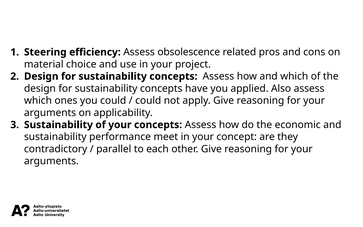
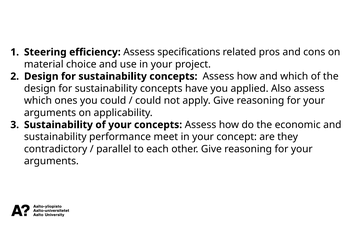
obsolescence: obsolescence -> specifications
